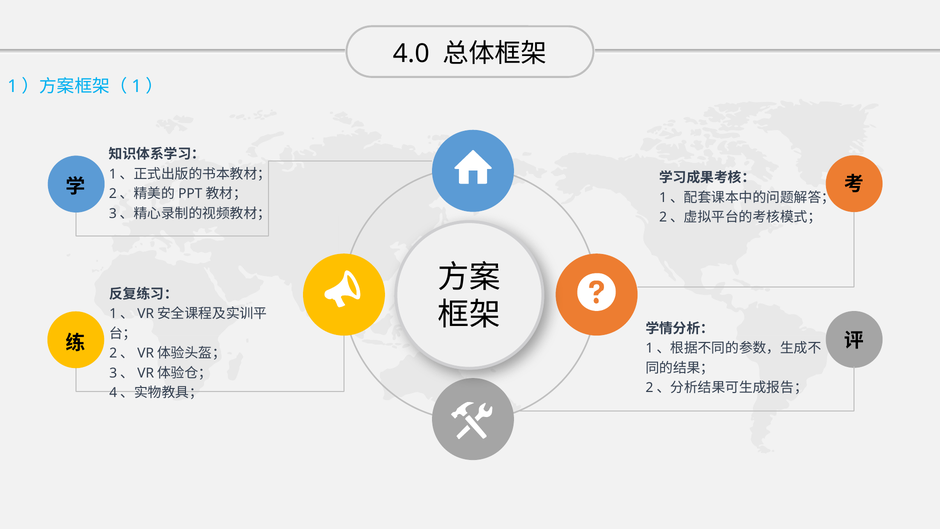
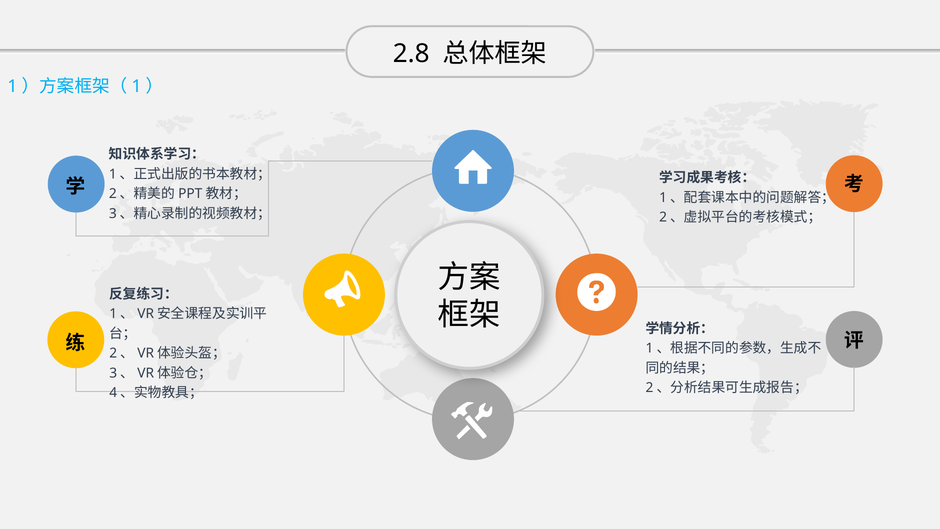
4.0: 4.0 -> 2.8
